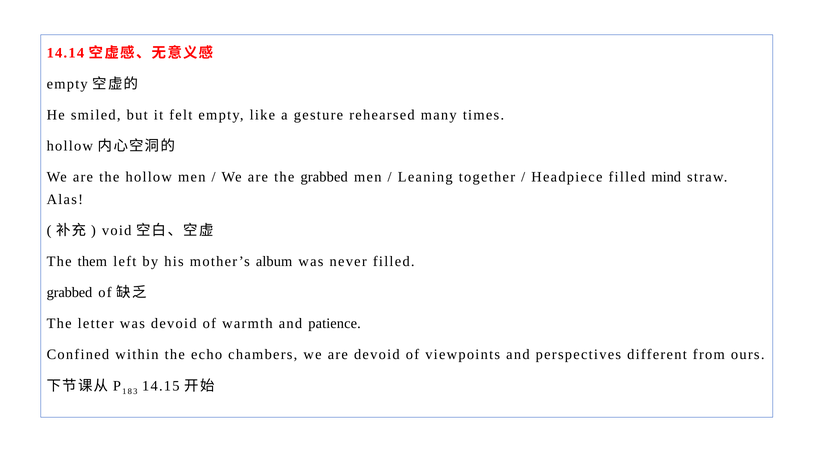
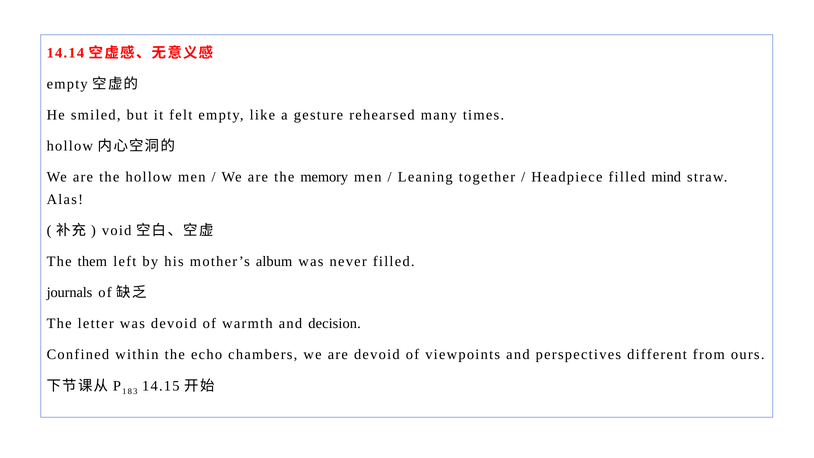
the grabbed: grabbed -> memory
grabbed at (69, 292): grabbed -> journals
patience: patience -> decision
